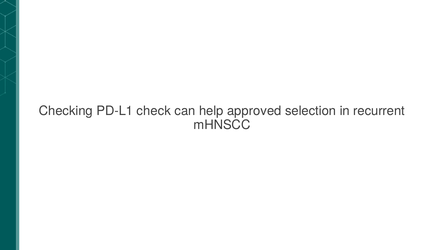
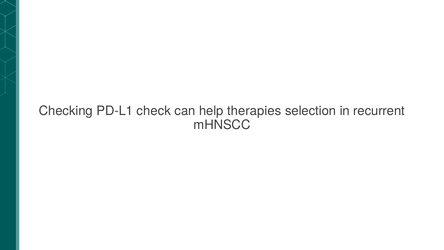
approved: approved -> therapies
